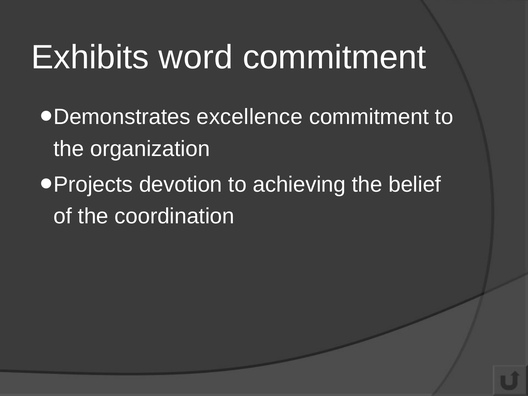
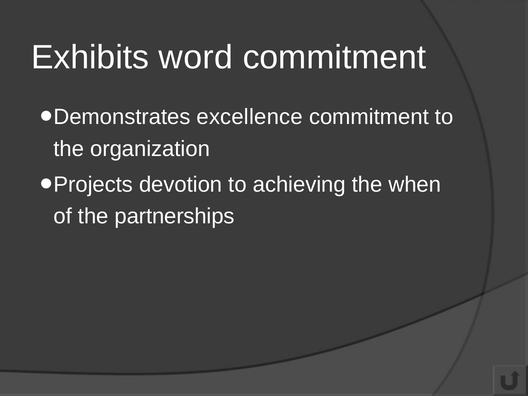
belief: belief -> when
coordination: coordination -> partnerships
